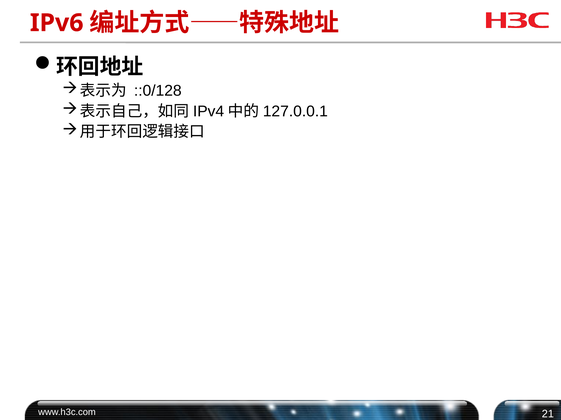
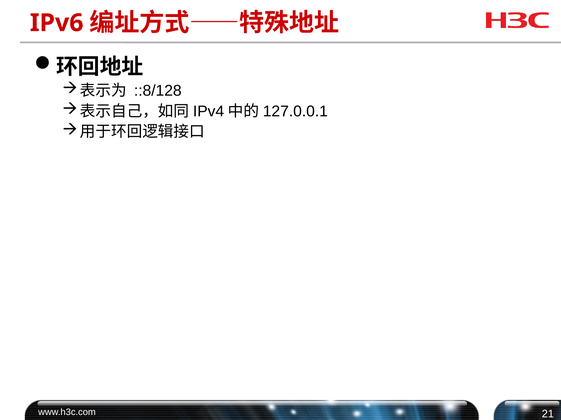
::0/128: ::0/128 -> ::8/128
